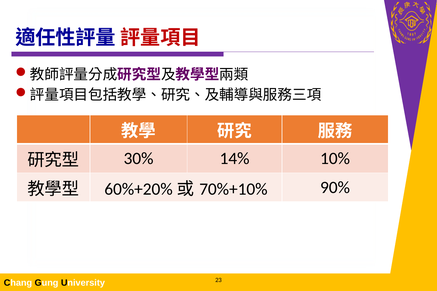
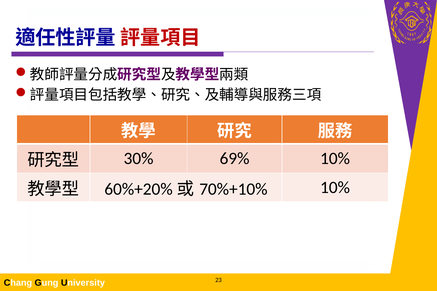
14%: 14% -> 69%
90% at (335, 188): 90% -> 10%
